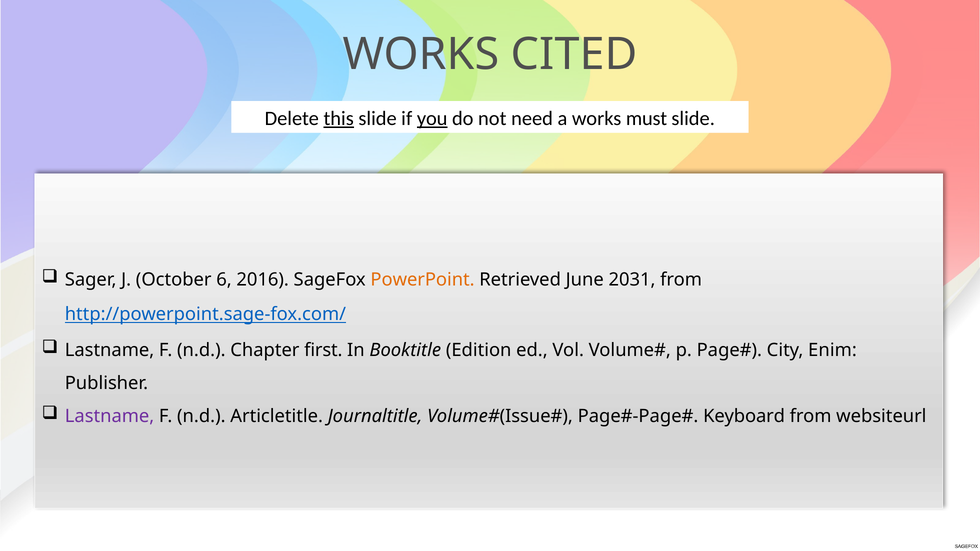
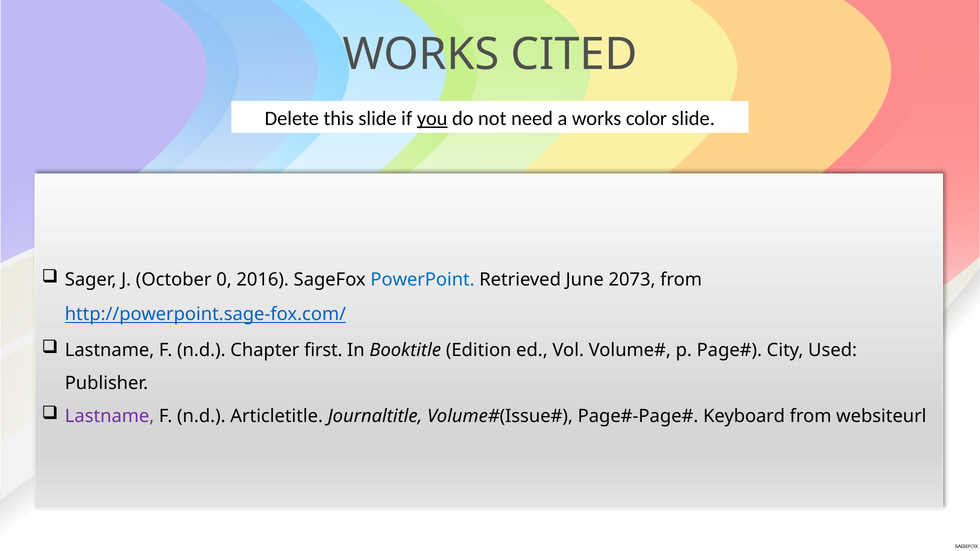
this underline: present -> none
must: must -> color
6: 6 -> 0
PowerPoint colour: orange -> blue
2031: 2031 -> 2073
Enim: Enim -> Used
